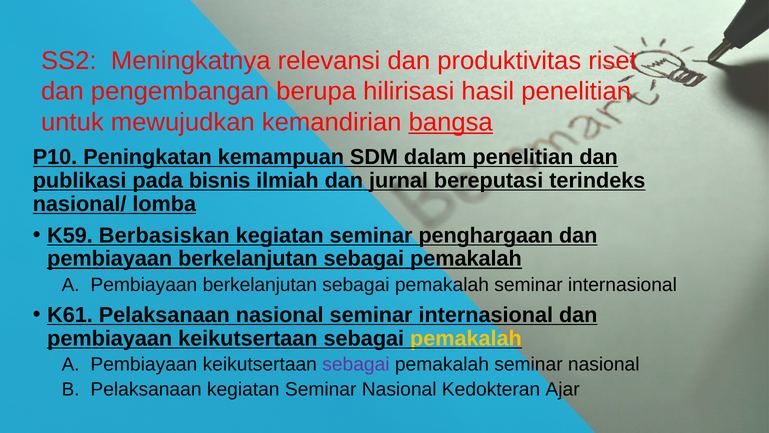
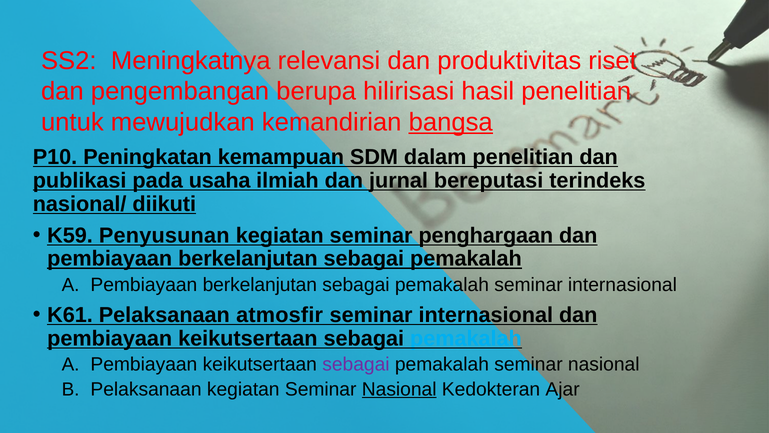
bisnis: bisnis -> usaha
lomba: lomba -> diikuti
Berbasiskan: Berbasiskan -> Penyusunan
Pelaksanaan nasional: nasional -> atmosfir
pemakalah at (466, 338) colour: yellow -> light blue
Nasional at (399, 389) underline: none -> present
